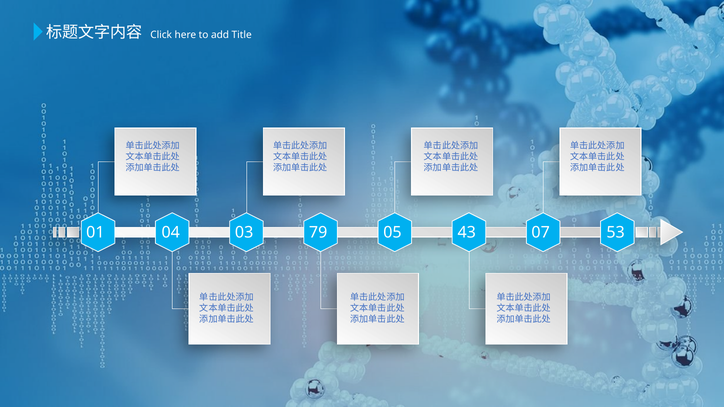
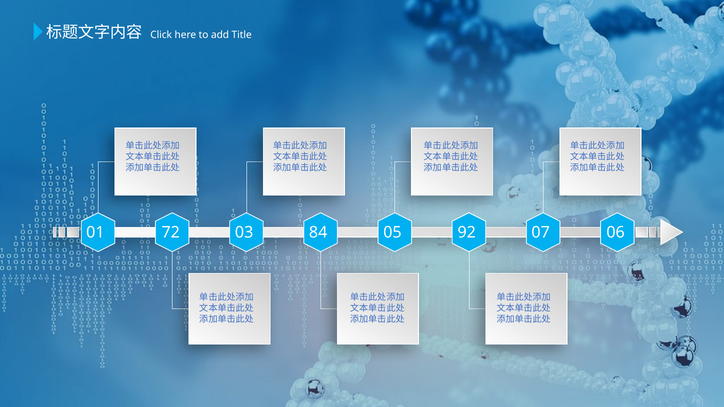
04: 04 -> 72
79: 79 -> 84
43: 43 -> 92
53: 53 -> 06
